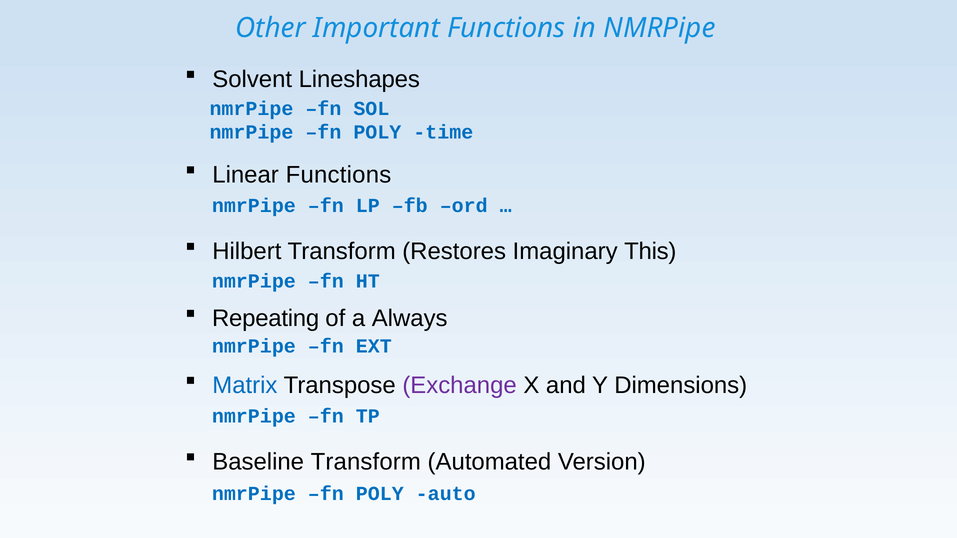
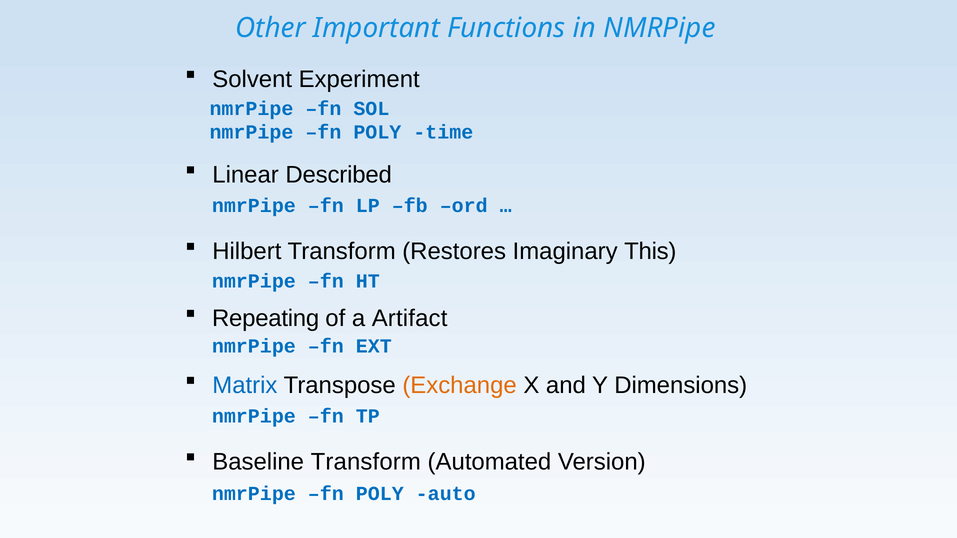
Lineshapes: Lineshapes -> Experiment
Linear Functions: Functions -> Described
Always: Always -> Artifact
Exchange colour: purple -> orange
